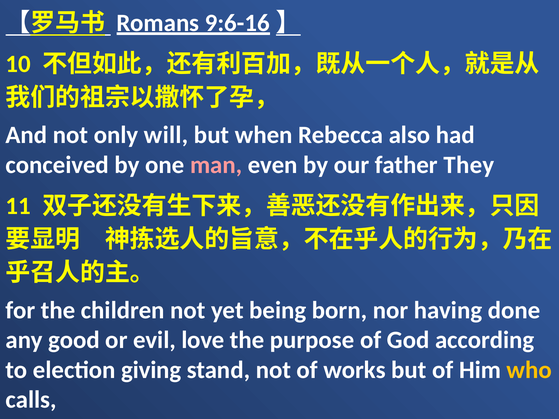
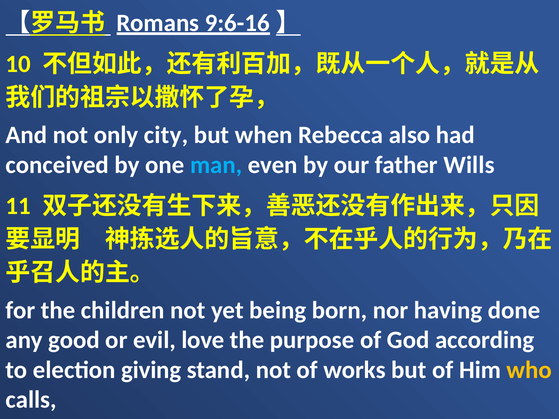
will: will -> city
man colour: pink -> light blue
They: They -> Wills
